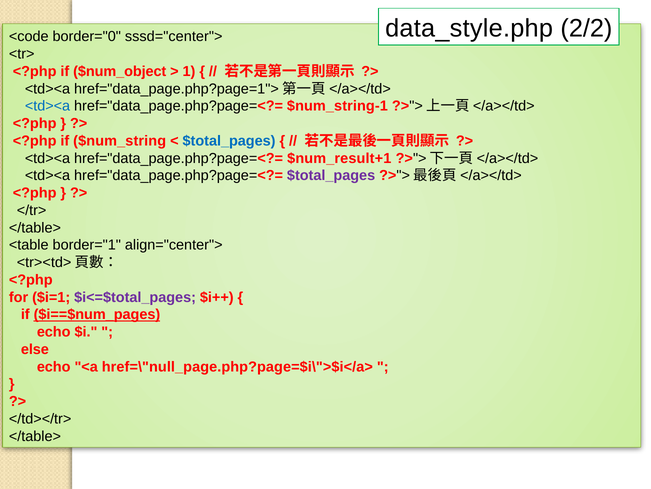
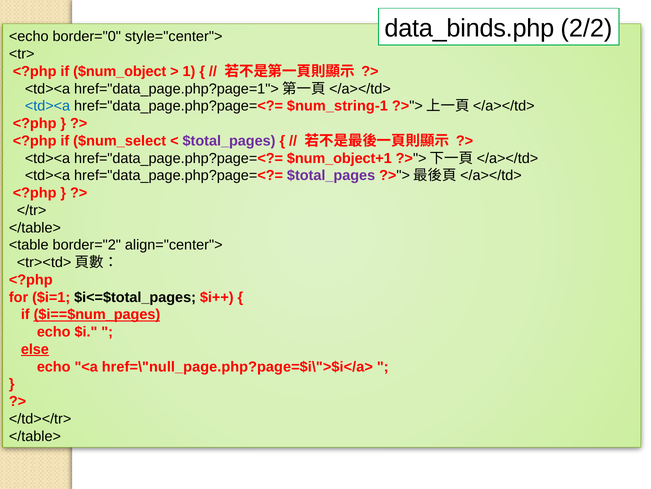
data_style.php: data_style.php -> data_binds.php
<code: <code -> <echo
sssd="center">: sssd="center"> -> style="center">
$num_string: $num_string -> $num_select
$total_pages at (229, 141) colour: blue -> purple
$num_result+1: $num_result+1 -> $num_object+1
border="1: border="1 -> border="2
$i<=$total_pages colour: purple -> black
else underline: none -> present
